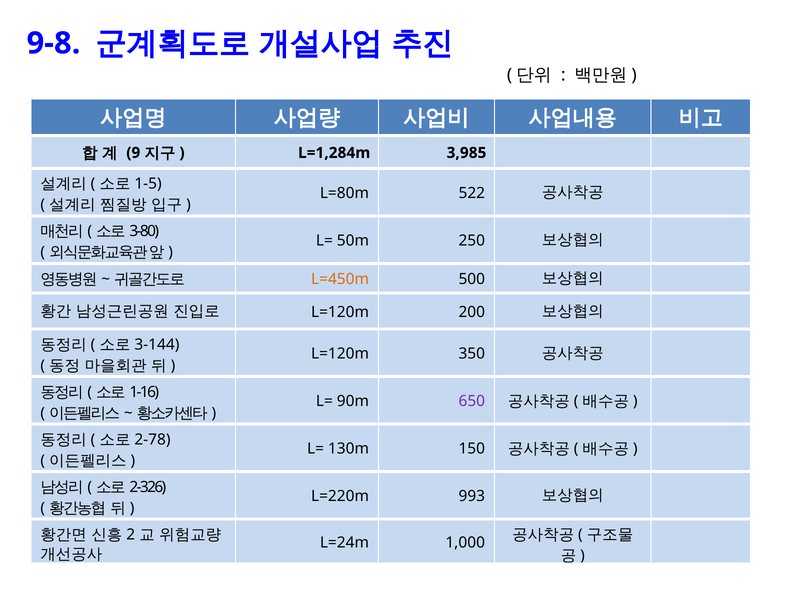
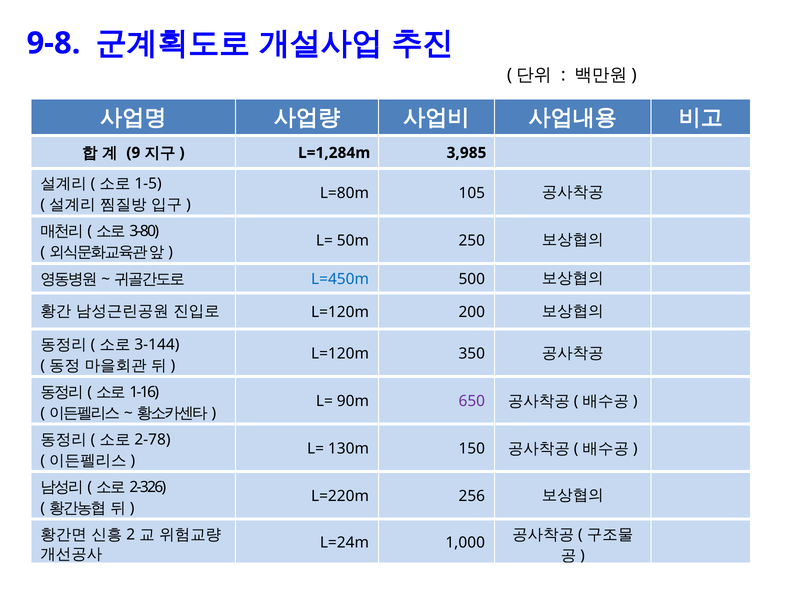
522: 522 -> 105
L=450m colour: orange -> blue
993: 993 -> 256
